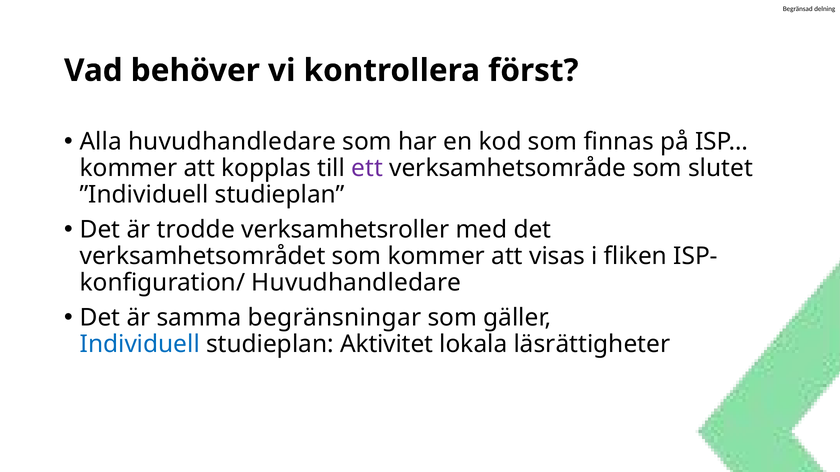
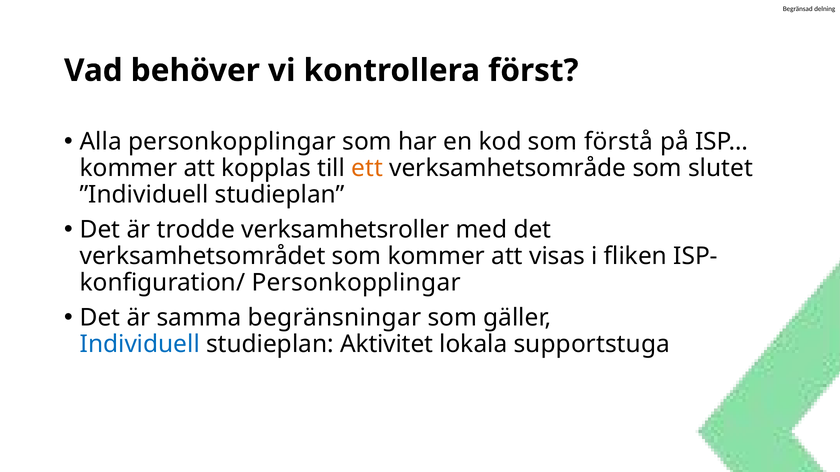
Alla huvudhandledare: huvudhandledare -> personkopplingar
finnas: finnas -> förstå
ett colour: purple -> orange
Huvudhandledare at (356, 283): Huvudhandledare -> Personkopplingar
läsrättigheter: läsrättigheter -> supportstuga
